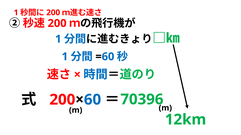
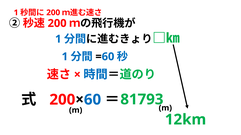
70396: 70396 -> 81793
